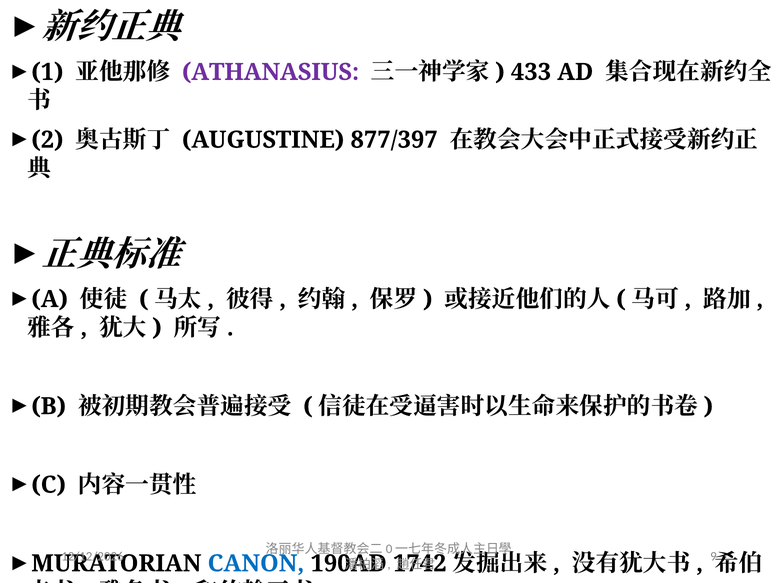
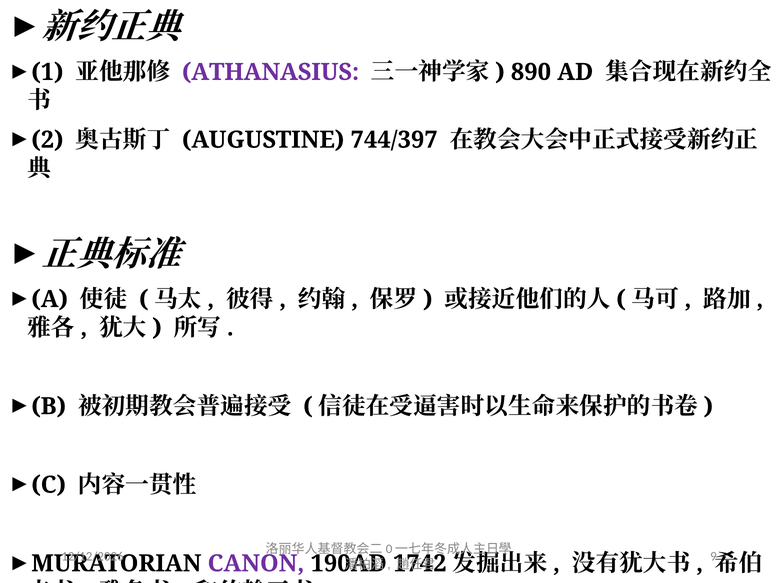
433: 433 -> 890
877/397: 877/397 -> 744/397
CANON colour: blue -> purple
